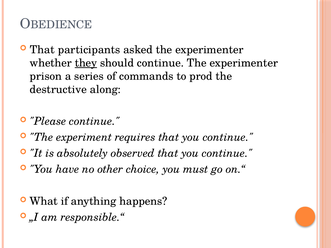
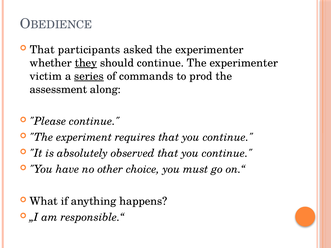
prison: prison -> victim
series underline: none -> present
destructive: destructive -> assessment
